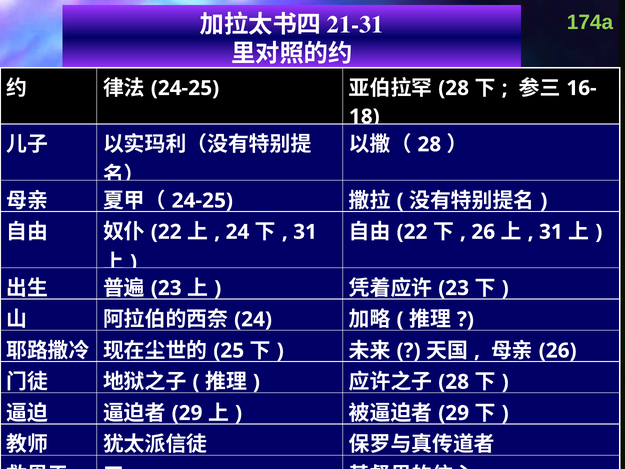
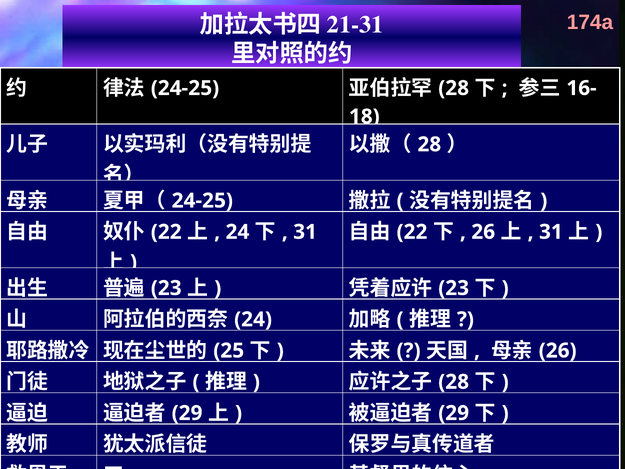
174a colour: light green -> pink
